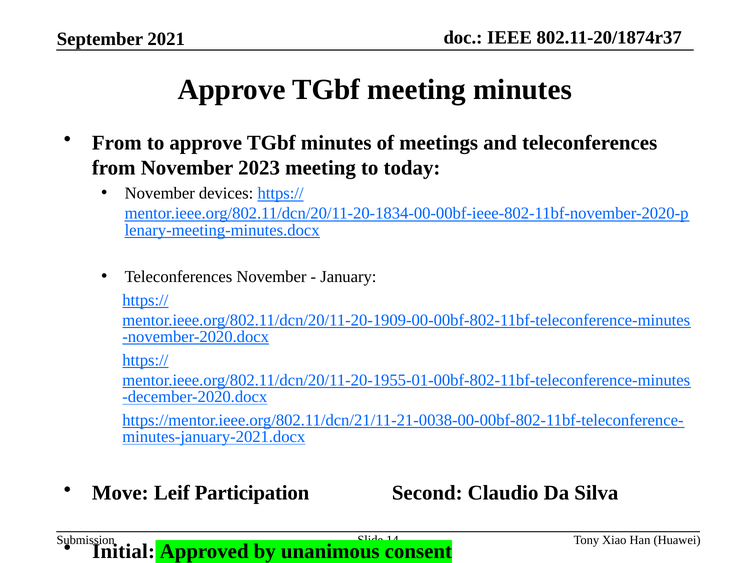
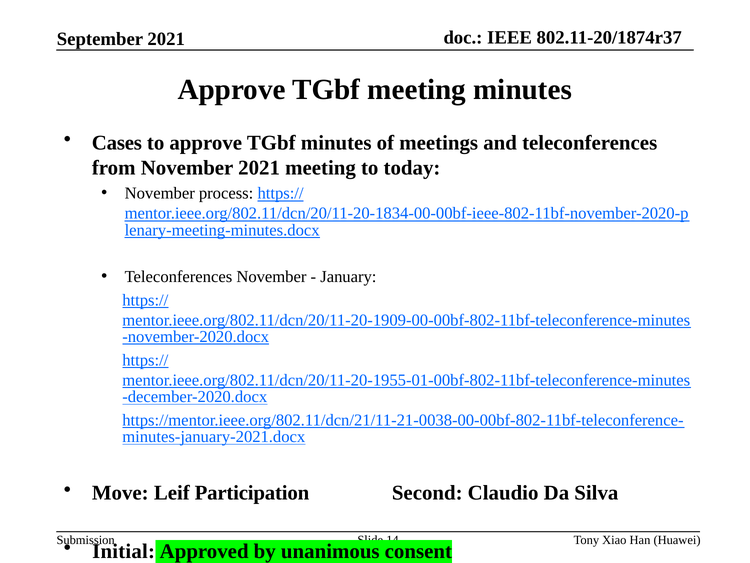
From at (117, 143): From -> Cases
November 2023: 2023 -> 2021
devices: devices -> process
